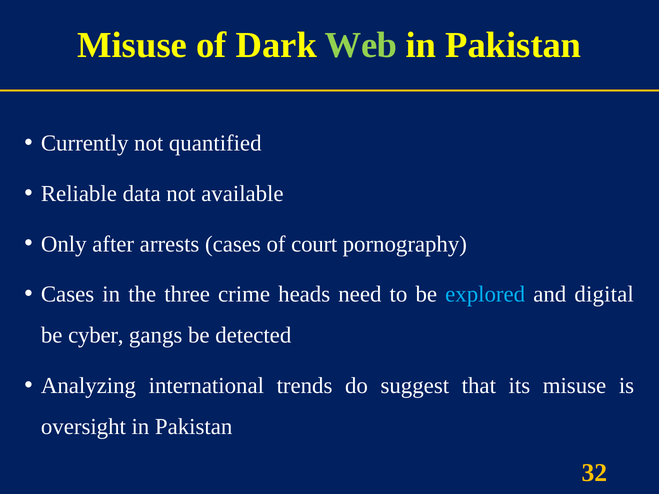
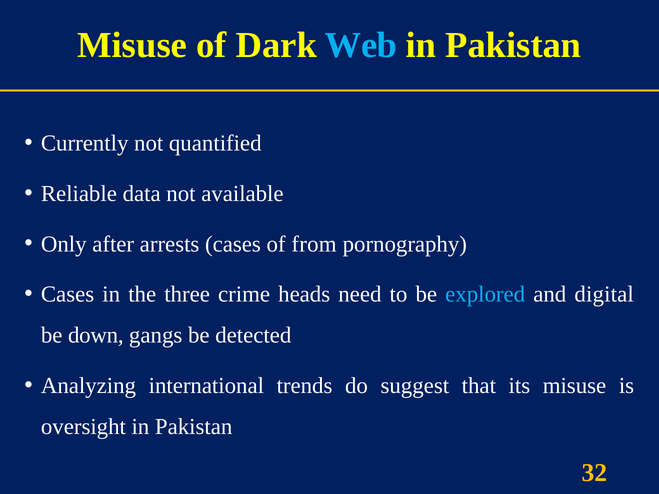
Web colour: light green -> light blue
court: court -> from
cyber: cyber -> down
